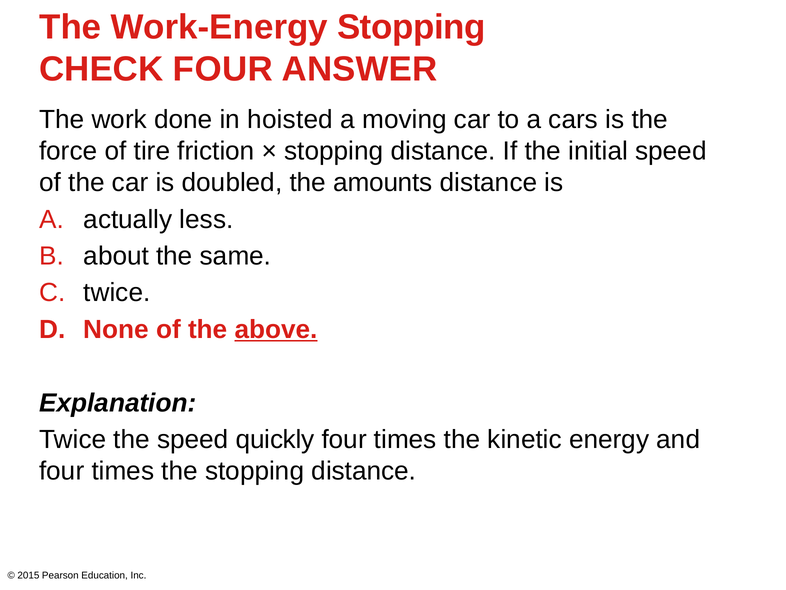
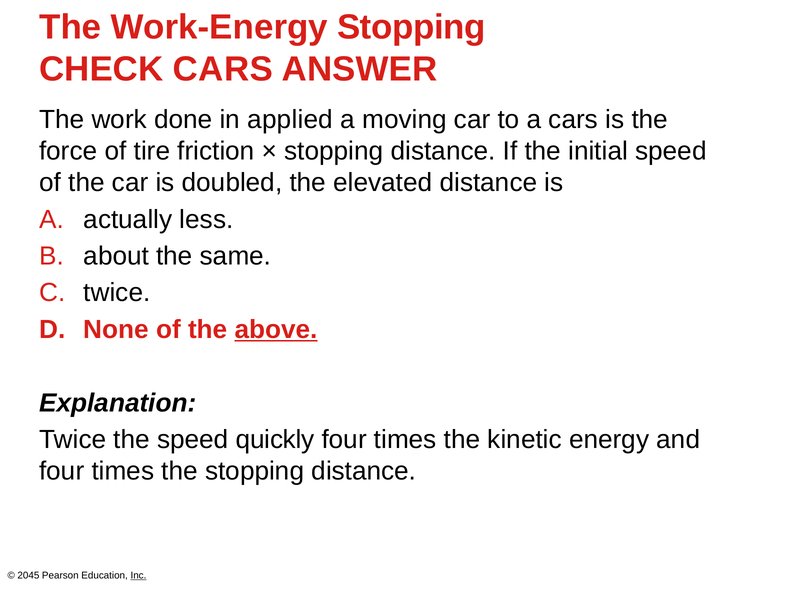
CHECK FOUR: FOUR -> CARS
hoisted: hoisted -> applied
amounts: amounts -> elevated
2015: 2015 -> 2045
Inc underline: none -> present
